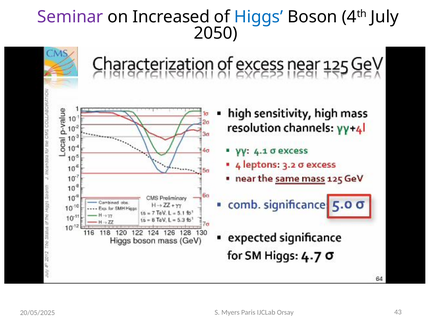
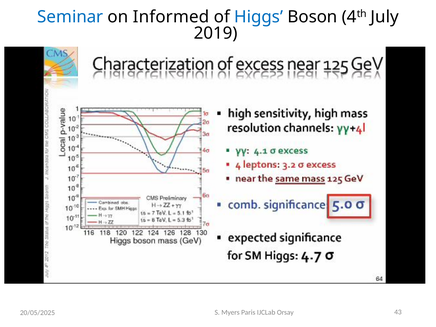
Seminar colour: purple -> blue
Increased: Increased -> Informed
2050: 2050 -> 2019
